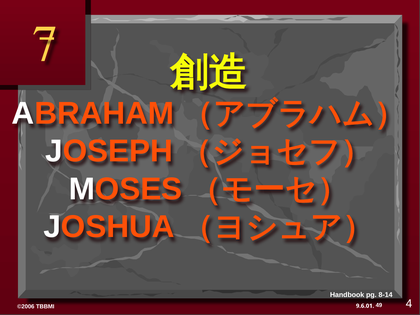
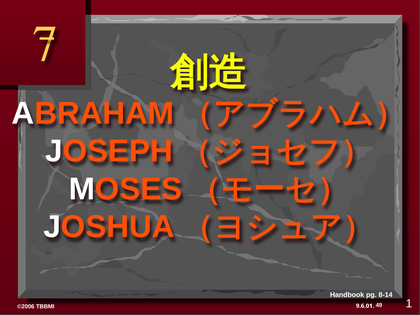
4: 4 -> 1
